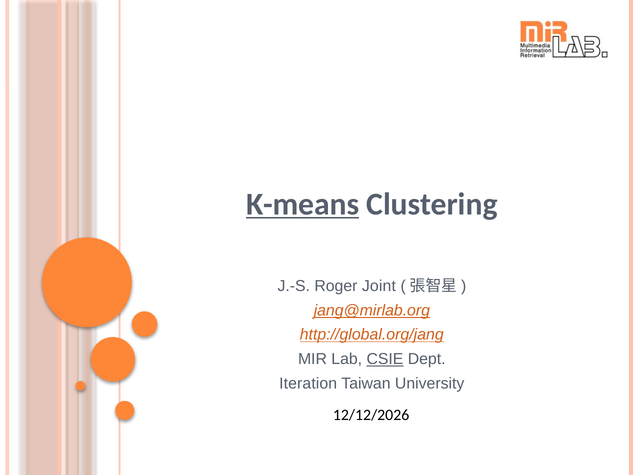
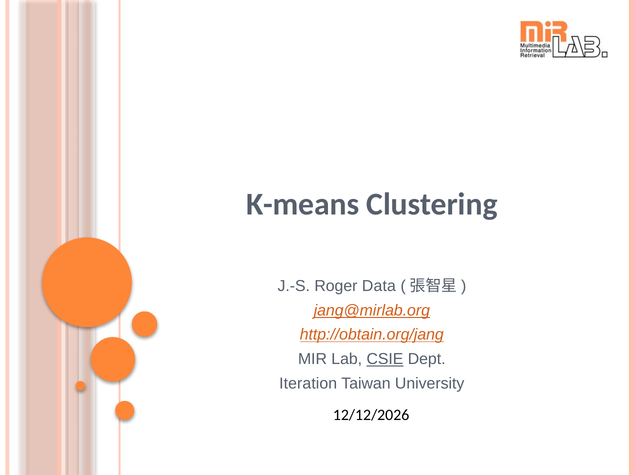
K-means underline: present -> none
Joint: Joint -> Data
http://global.org/jang: http://global.org/jang -> http://obtain.org/jang
